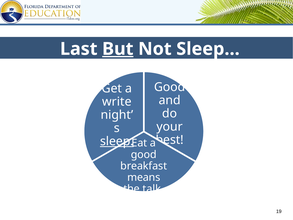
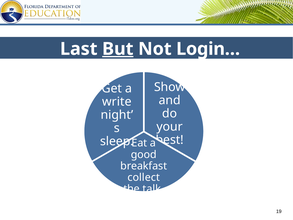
Sleep…: Sleep… -> Login…
Good at (170, 87): Good -> Show
sleep underline: present -> none
means: means -> collect
